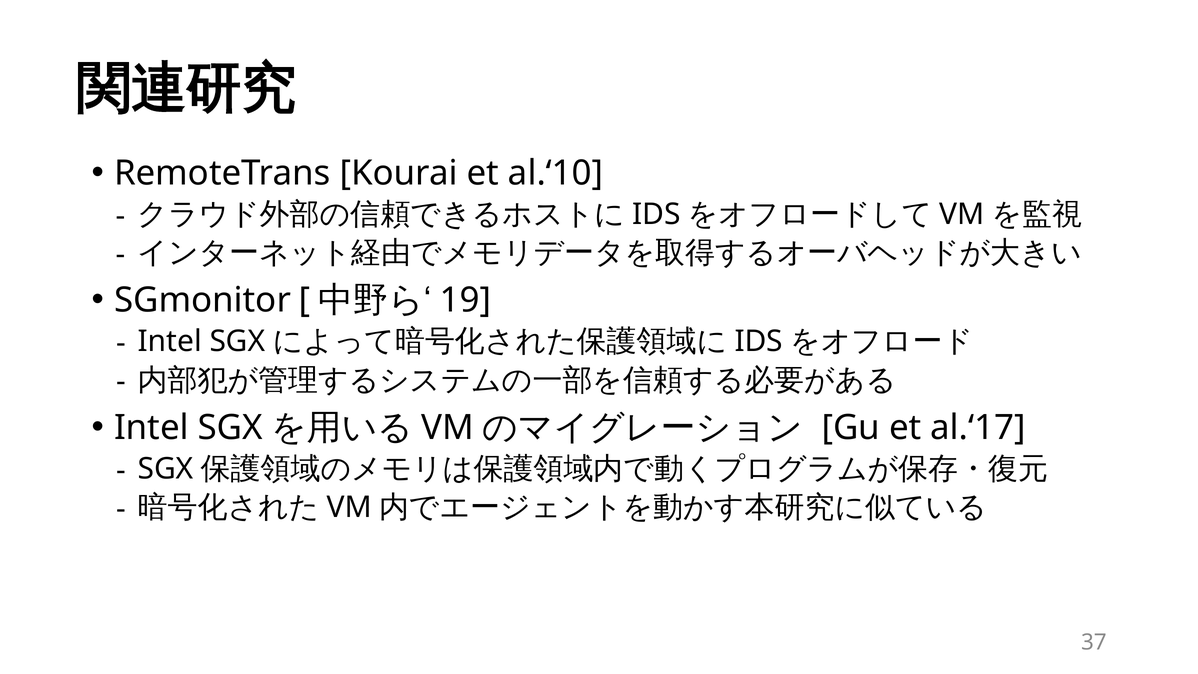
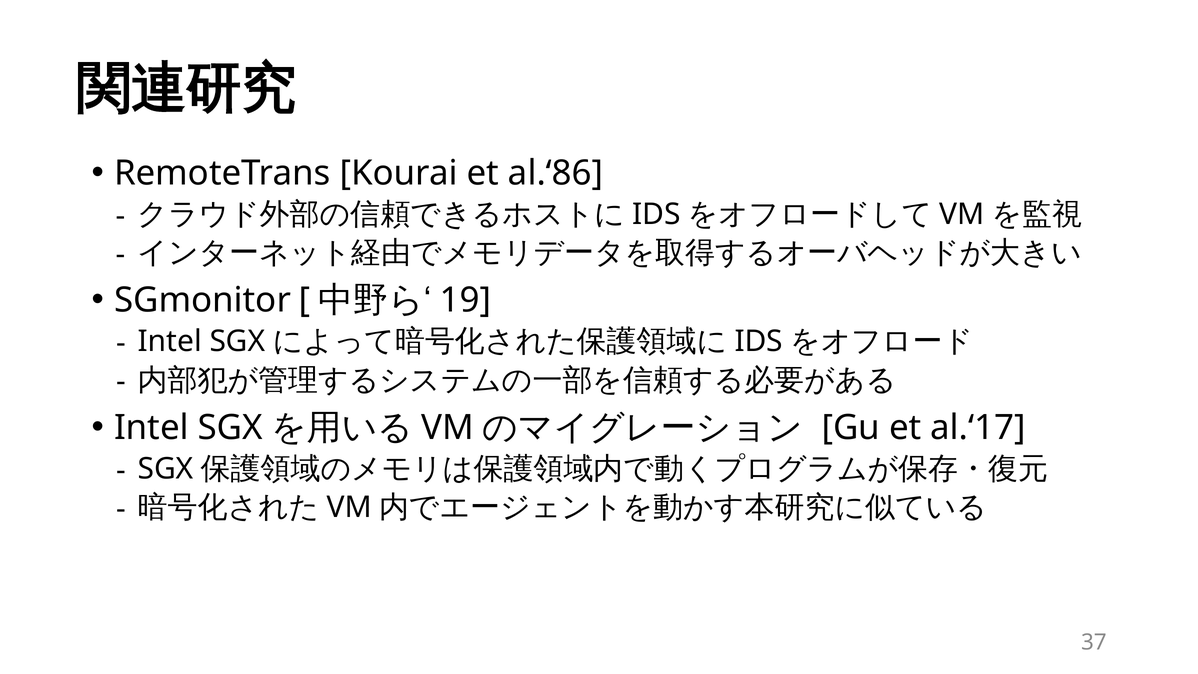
al.‘10: al.‘10 -> al.‘86
